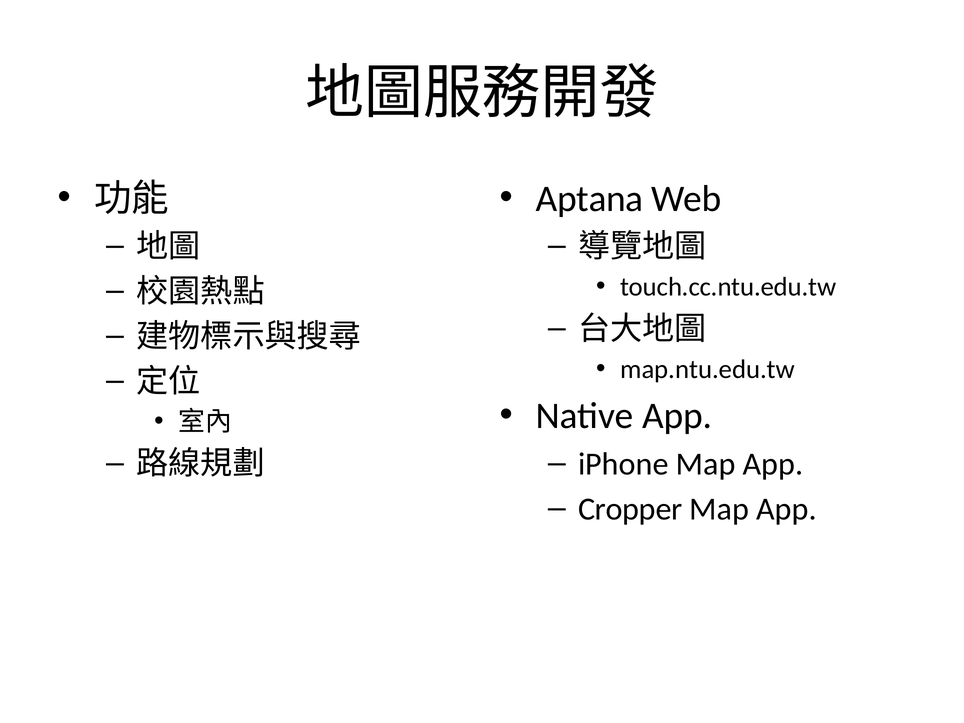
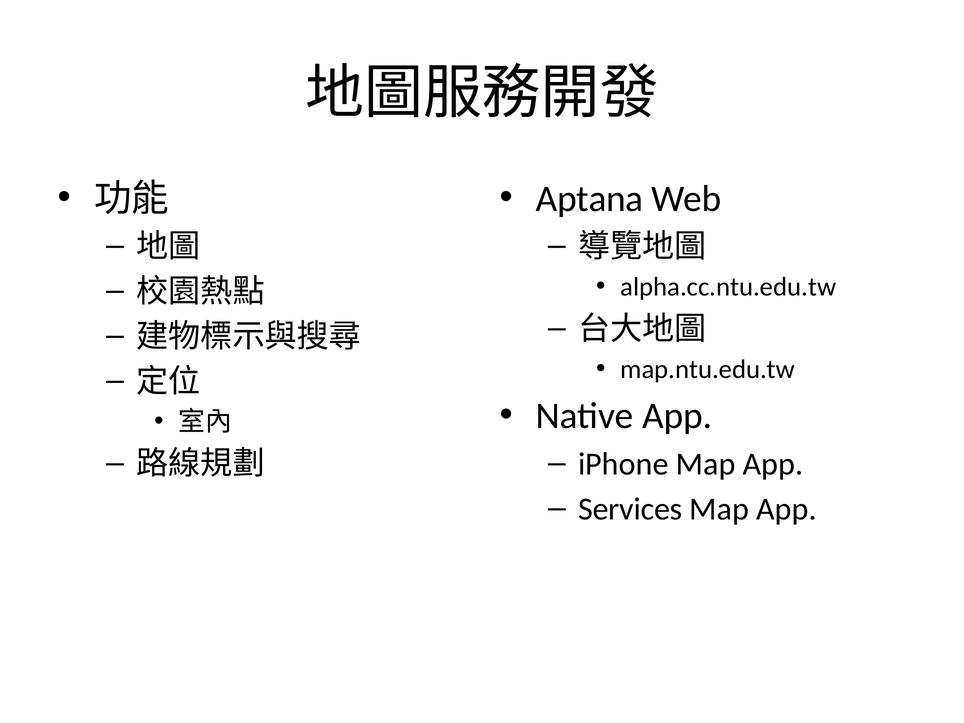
touch.cc.ntu.edu.tw: touch.cc.ntu.edu.tw -> alpha.cc.ntu.edu.tw
Cropper: Cropper -> Services
